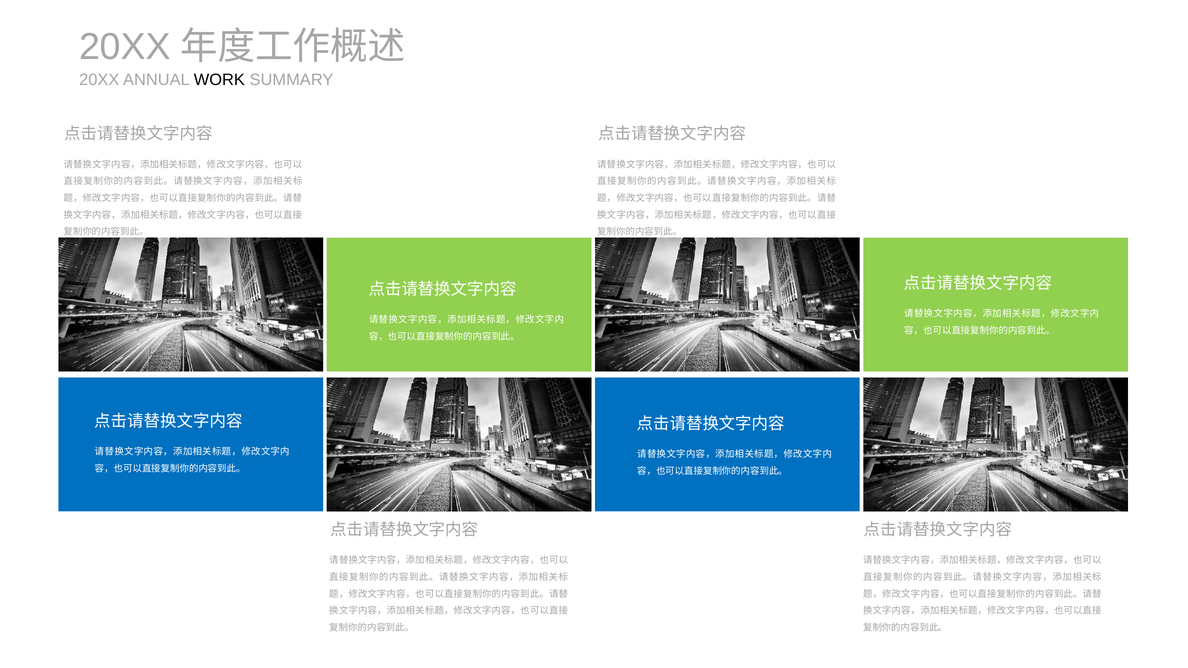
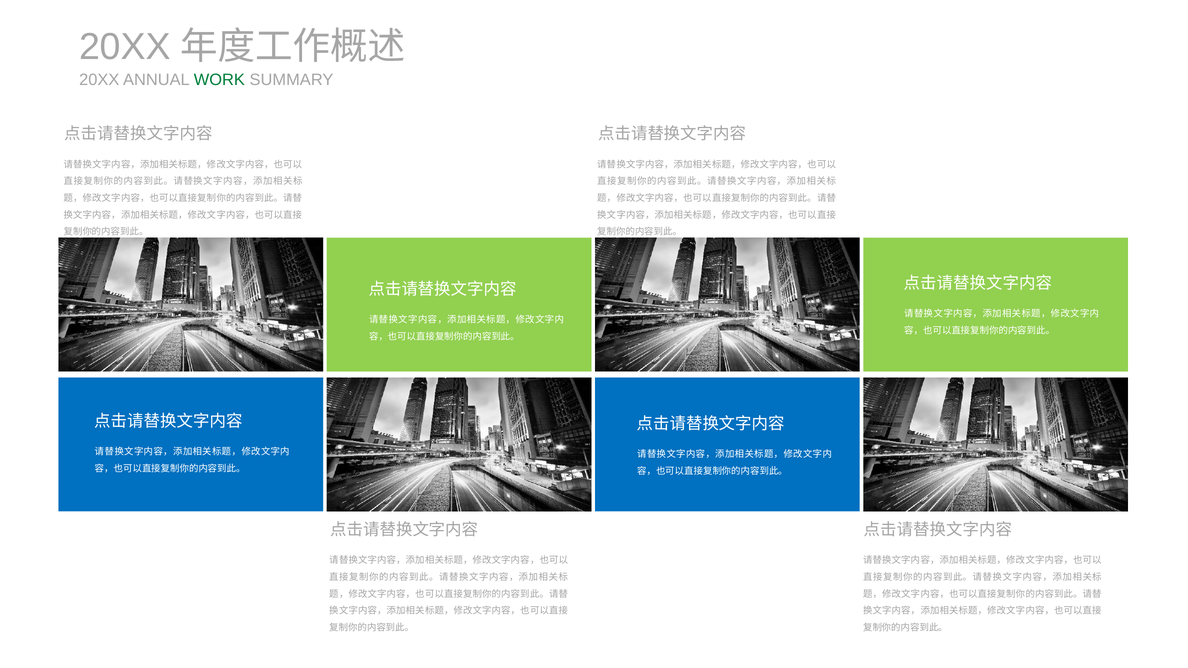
WORK colour: black -> green
